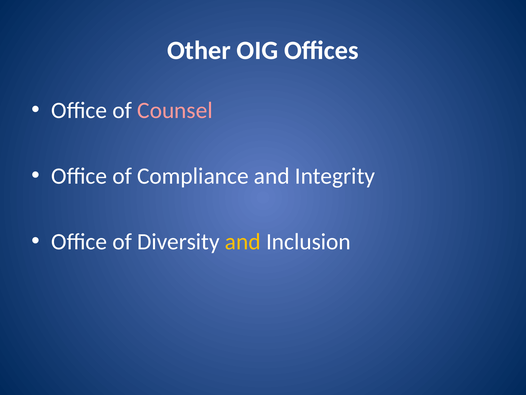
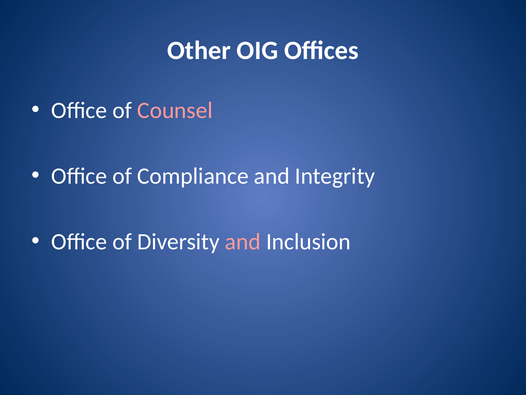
and at (243, 241) colour: yellow -> pink
